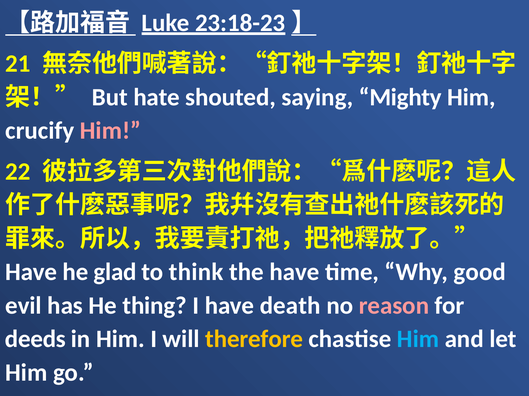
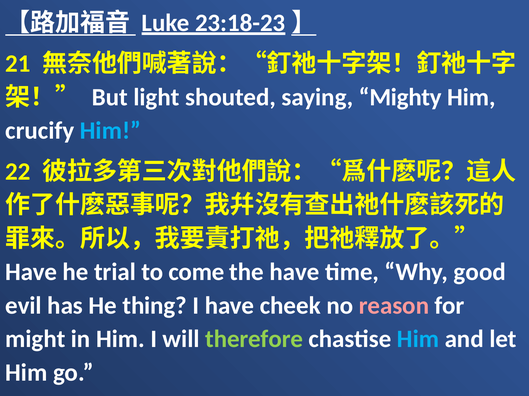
hate: hate -> light
Him at (110, 131) colour: pink -> light blue
glad: glad -> trial
think: think -> come
death: death -> cheek
deeds: deeds -> might
therefore colour: yellow -> light green
